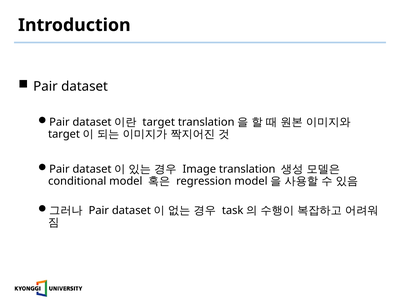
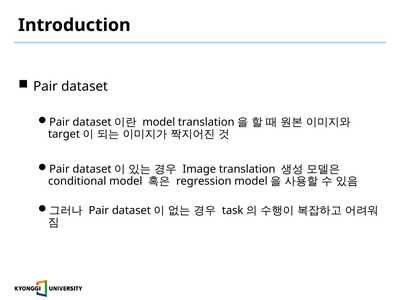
target at (159, 122): target -> model
